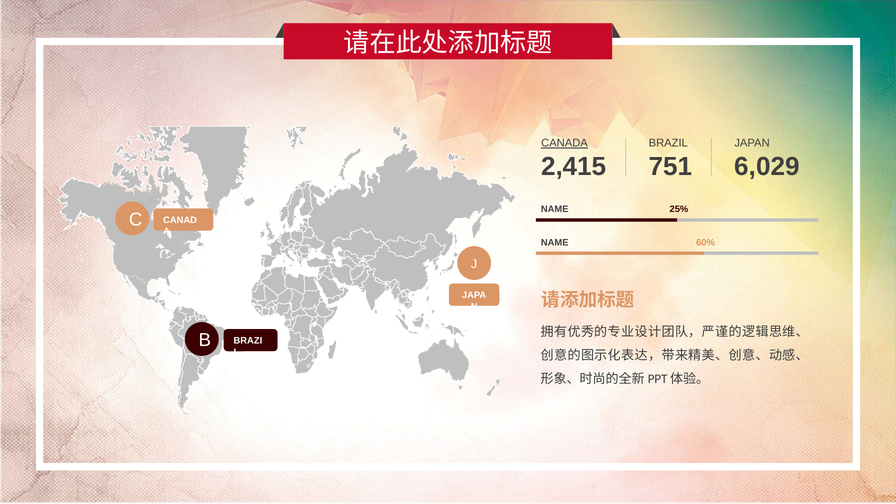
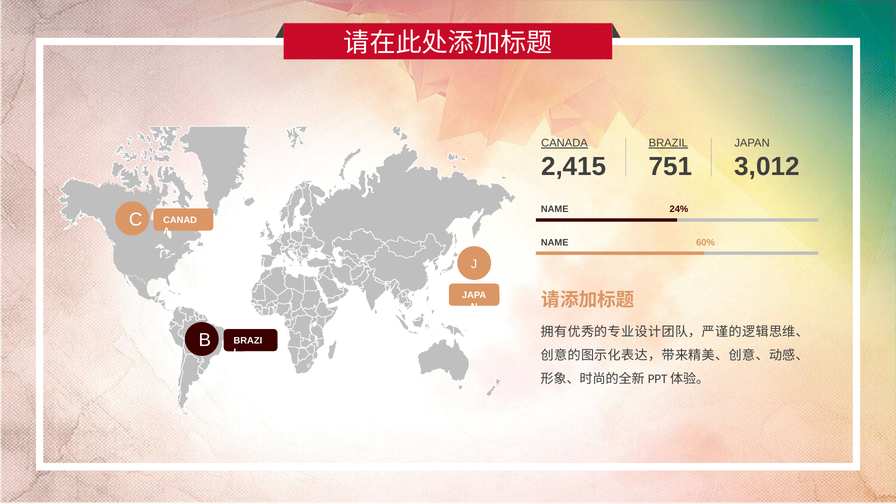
BRAZIL underline: none -> present
6,029: 6,029 -> 3,012
25%: 25% -> 24%
